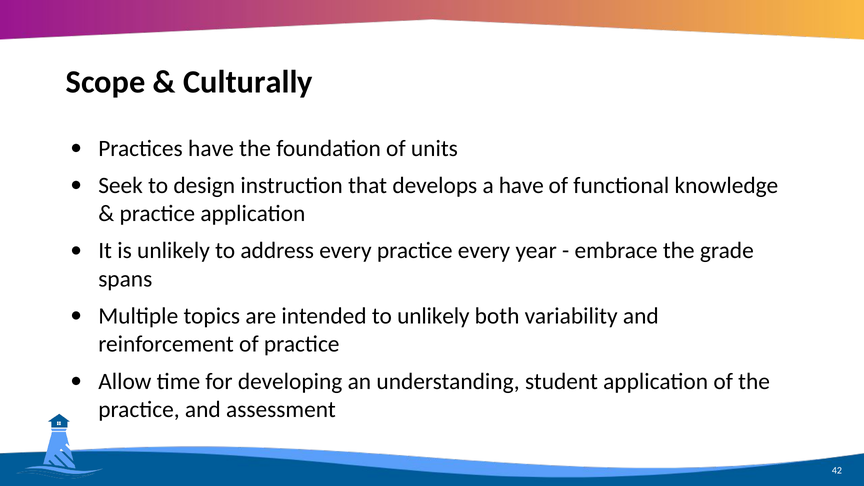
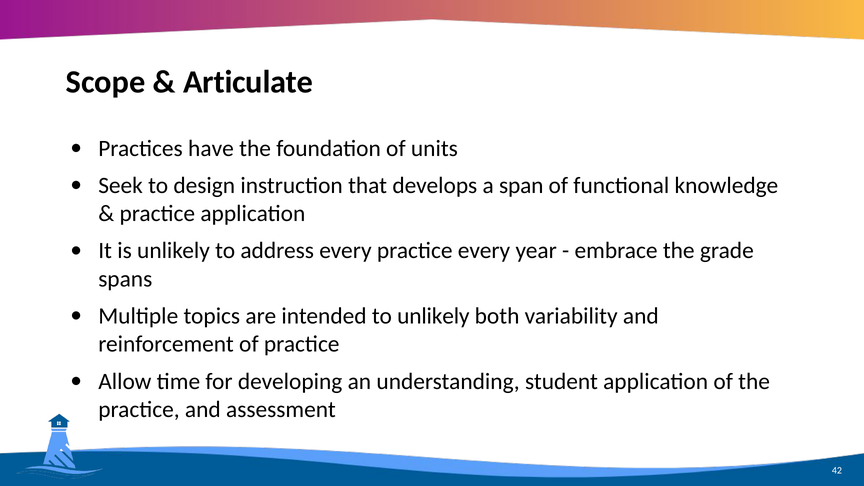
Culturally: Culturally -> Articulate
a have: have -> span
